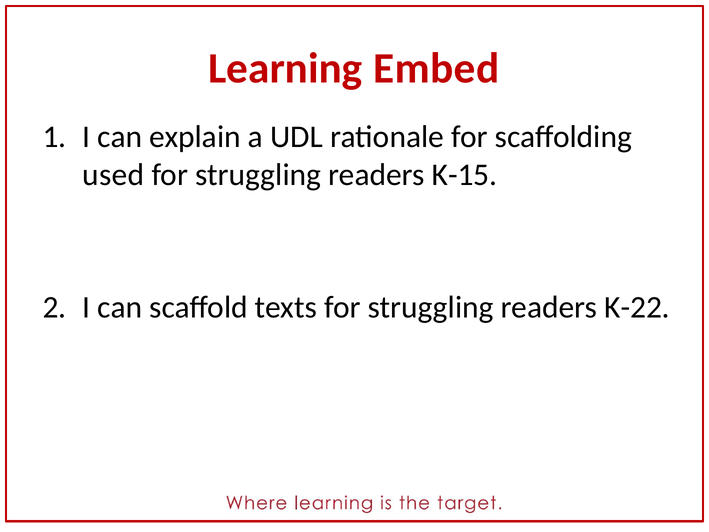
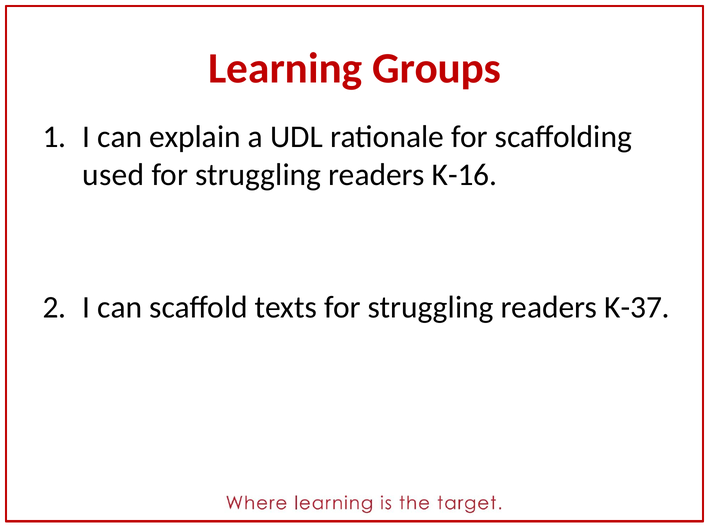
Embed: Embed -> Groups
K-15: K-15 -> K-16
K-22: K-22 -> K-37
